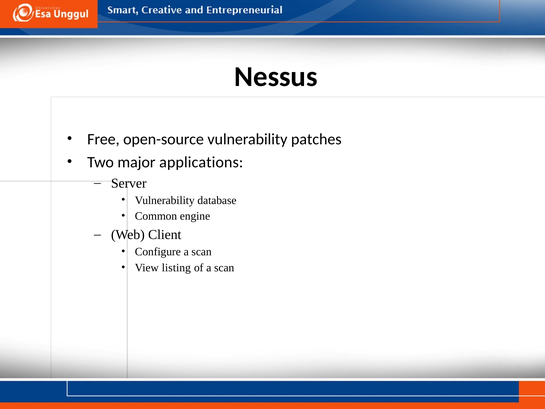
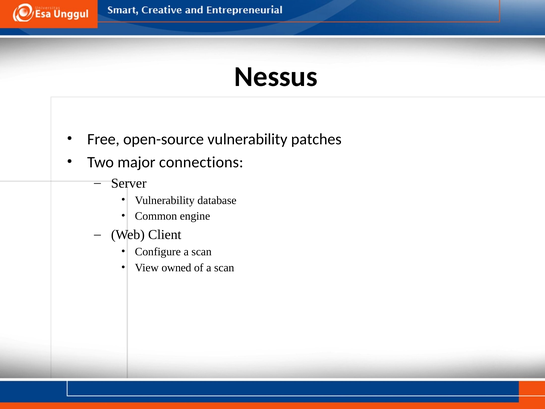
applications: applications -> connections
listing: listing -> owned
